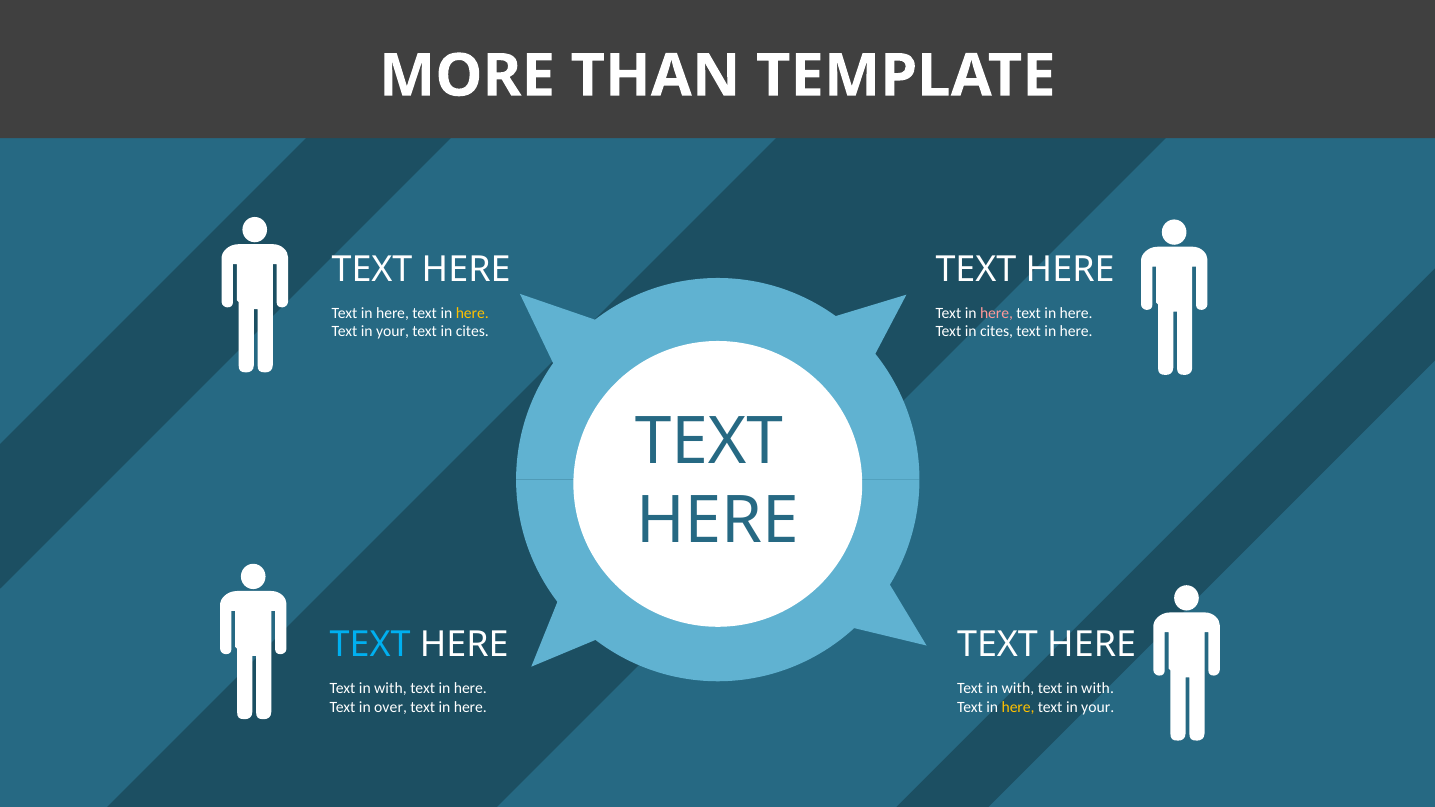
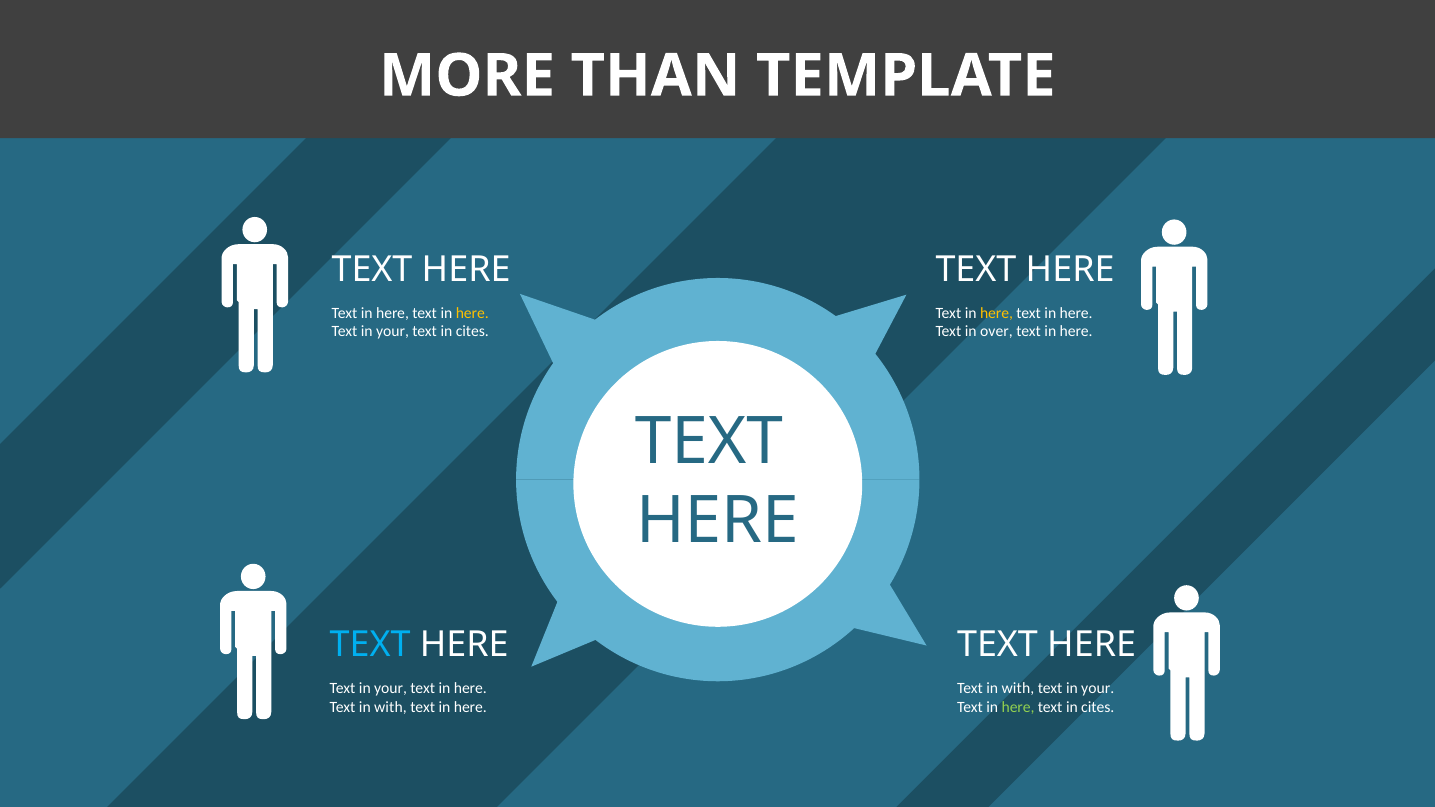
here at (996, 313) colour: pink -> yellow
cites at (996, 332): cites -> over
with at (391, 689): with -> your
with at (1098, 689): with -> your
over at (391, 708): over -> with
here at (1018, 708) colour: yellow -> light green
your at (1098, 708): your -> cites
